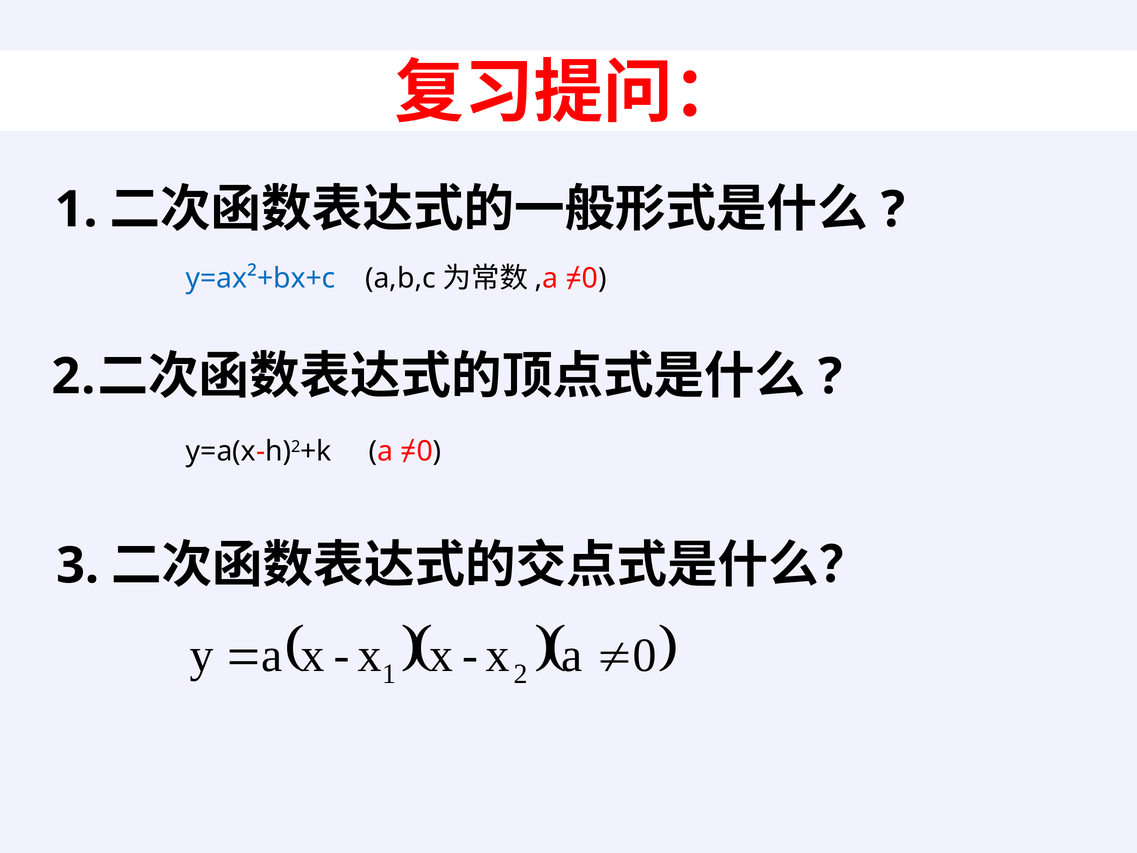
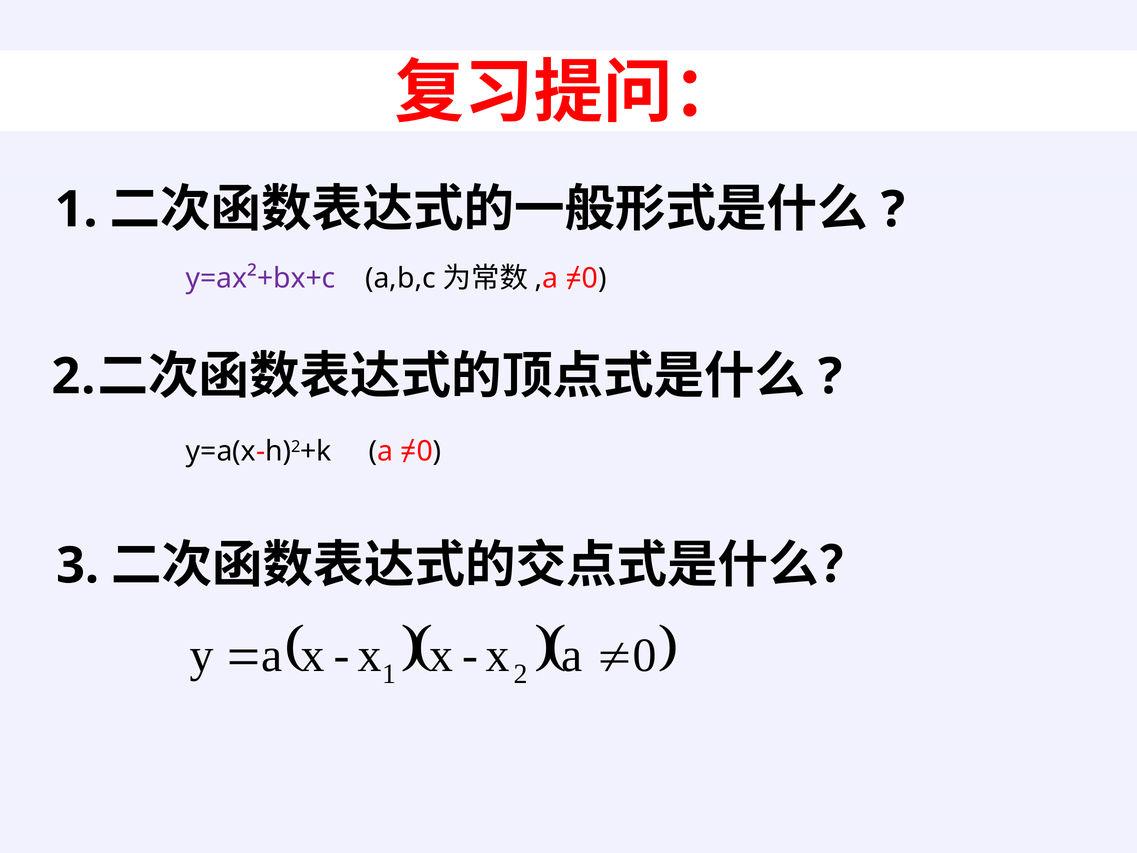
y=ax²+bx+c colour: blue -> purple
